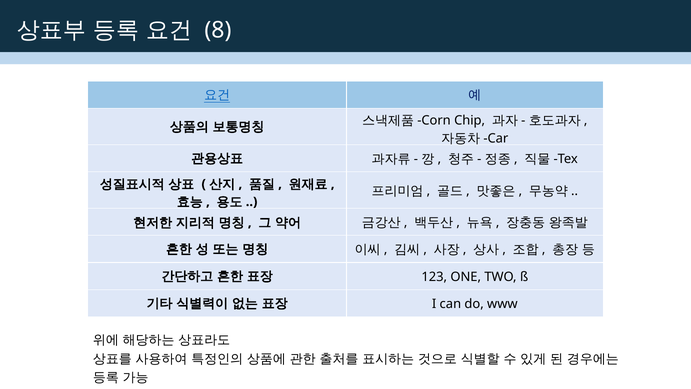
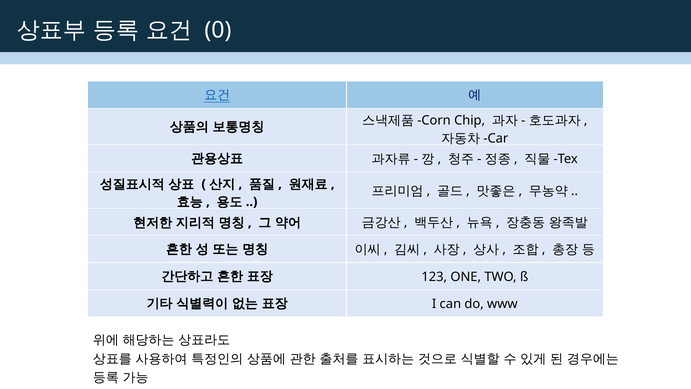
8: 8 -> 0
